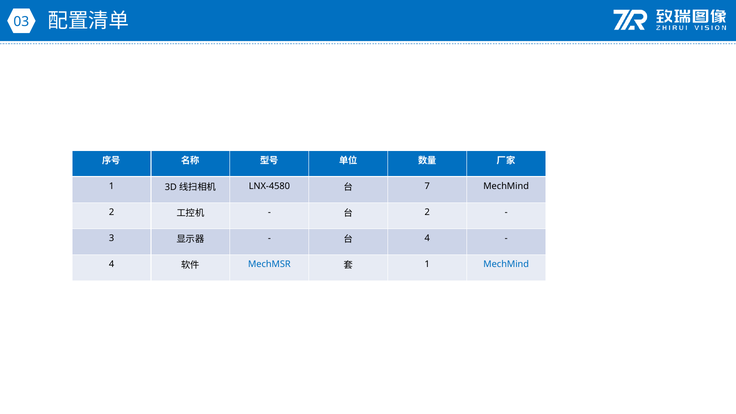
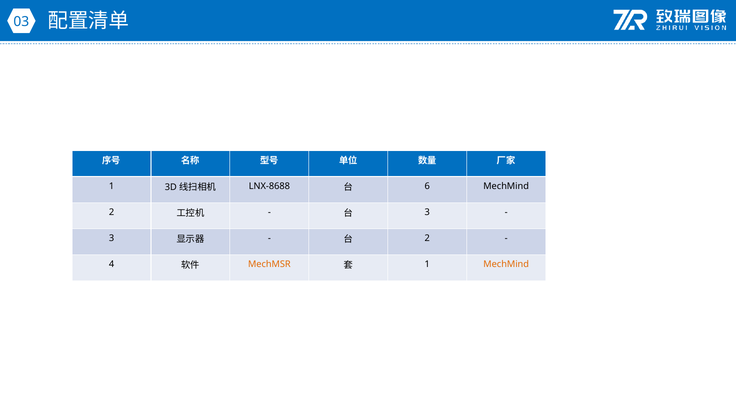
LNX-4580: LNX-4580 -> LNX-8688
7: 7 -> 6
2 at (427, 212): 2 -> 3
4 at (427, 238): 4 -> 2
MechMSR colour: blue -> orange
MechMind at (506, 264) colour: blue -> orange
